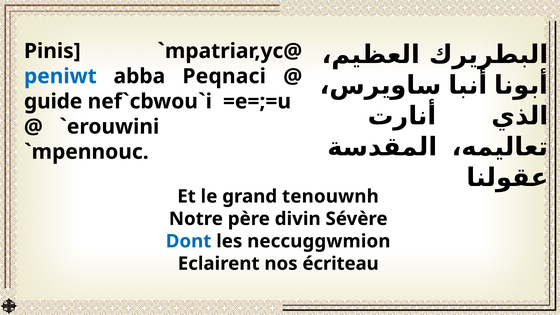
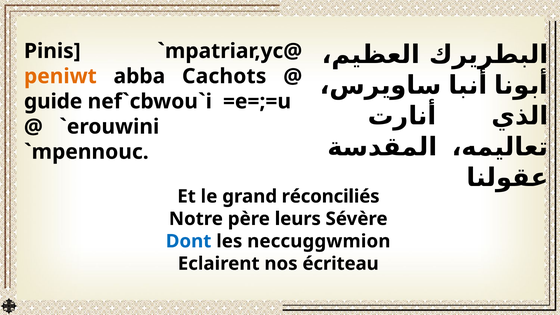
peniwt colour: blue -> orange
Peqnaci: Peqnaci -> Cachots
tenouwnh: tenouwnh -> réconciliés
divin: divin -> leurs
